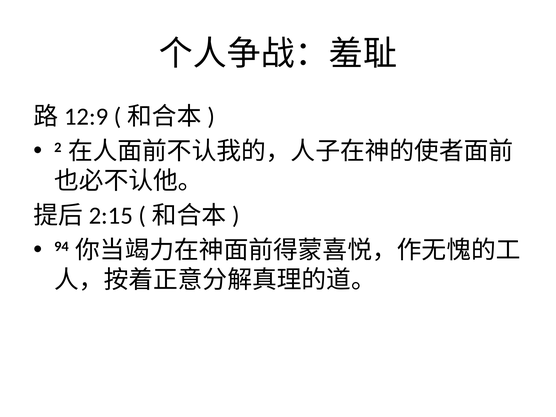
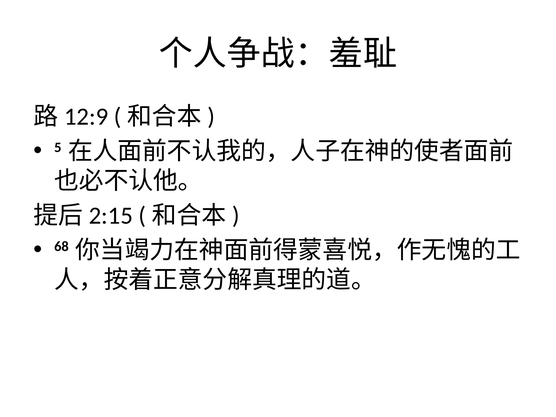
2: 2 -> 5
94: 94 -> 68
